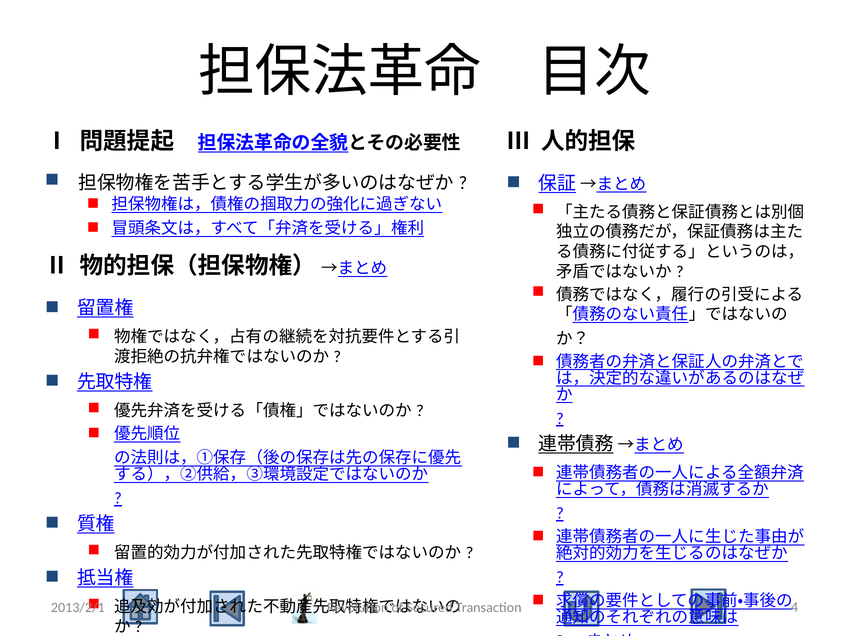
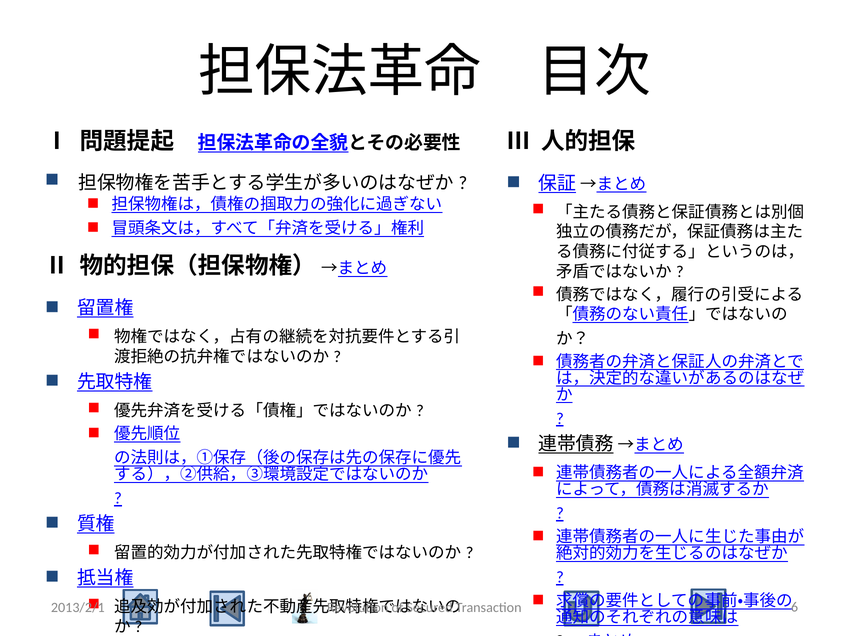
4: 4 -> 6
